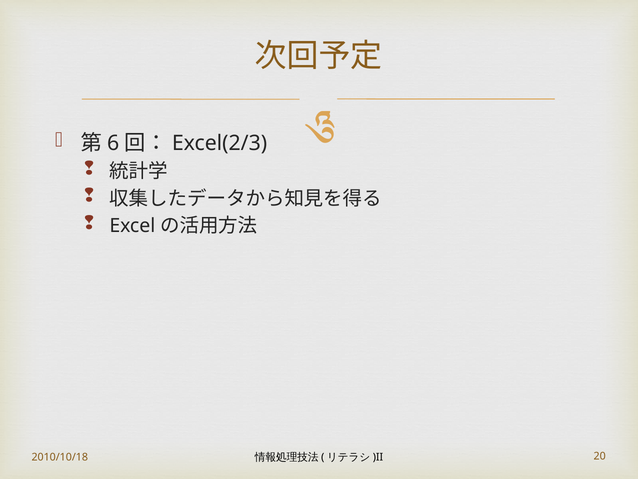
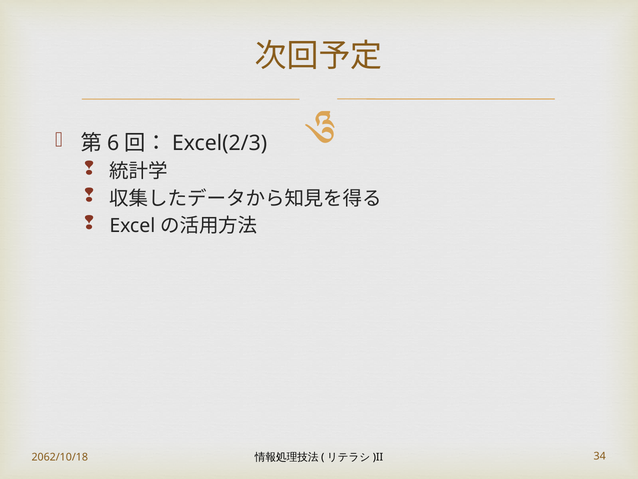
2010/10/18: 2010/10/18 -> 2062/10/18
20: 20 -> 34
